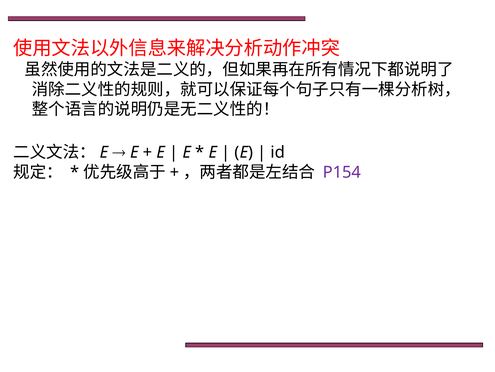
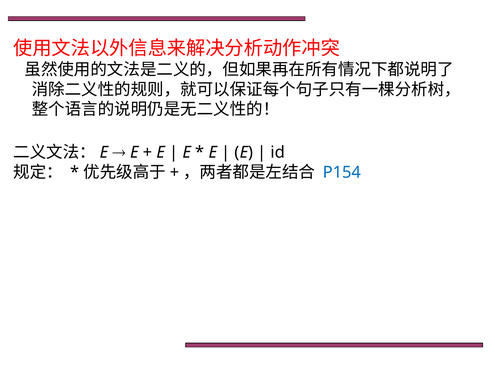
P154 colour: purple -> blue
